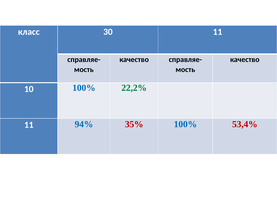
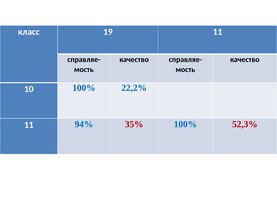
30: 30 -> 19
22,2% colour: green -> blue
53,4%: 53,4% -> 52,3%
